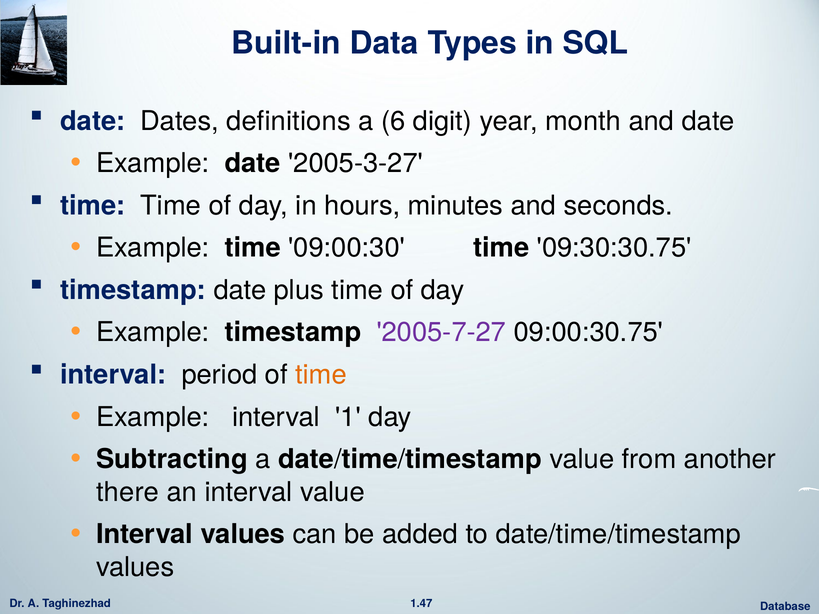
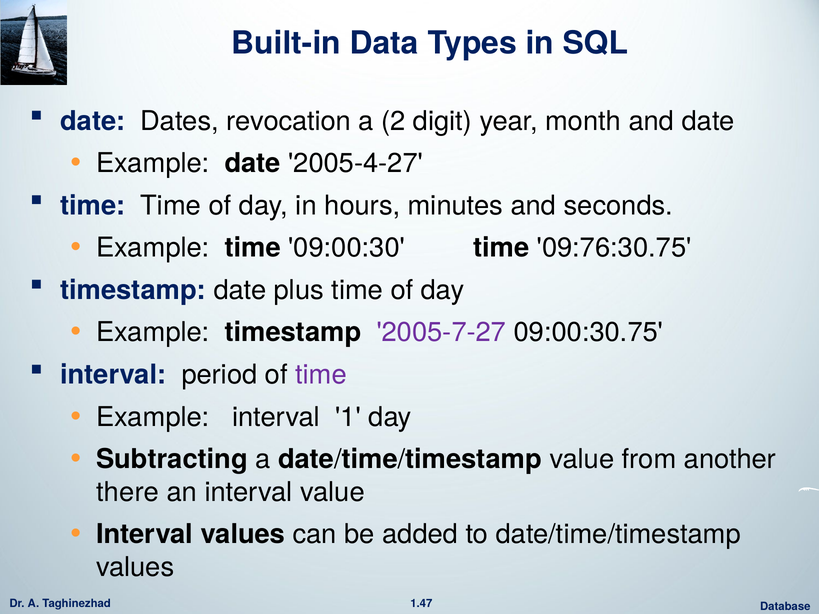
definitions: definitions -> revocation
6: 6 -> 2
2005-3-27: 2005-3-27 -> 2005-4-27
09:30:30.75: 09:30:30.75 -> 09:76:30.75
time at (321, 375) colour: orange -> purple
